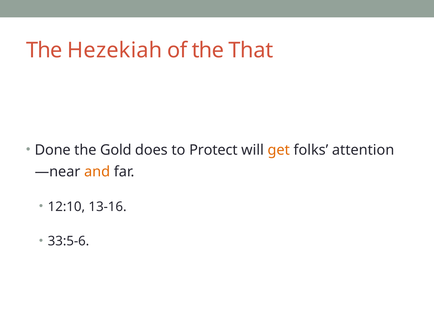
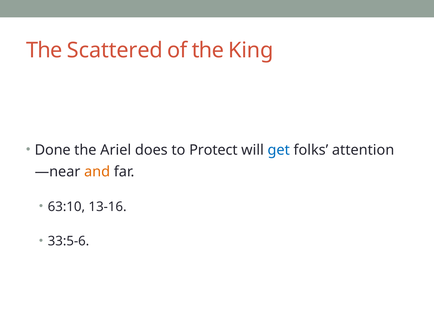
Hezekiah: Hezekiah -> Scattered
That: That -> King
Gold: Gold -> Ariel
get colour: orange -> blue
12:10: 12:10 -> 63:10
